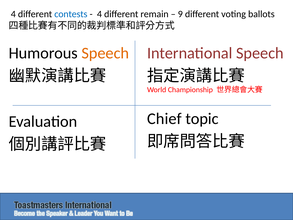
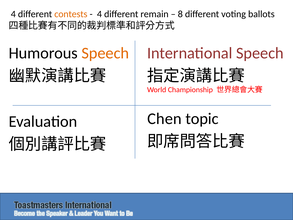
contests colour: blue -> orange
9: 9 -> 8
Chief: Chief -> Chen
